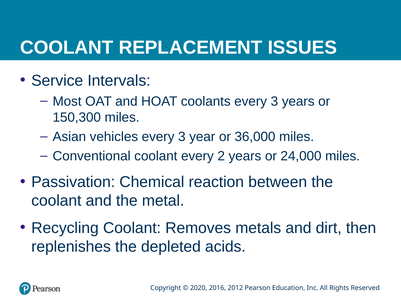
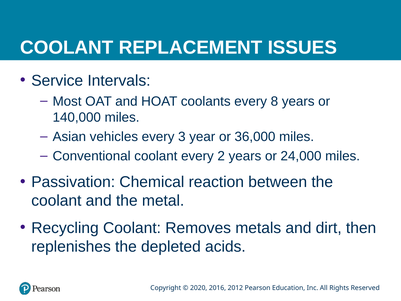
coolants every 3: 3 -> 8
150,300: 150,300 -> 140,000
